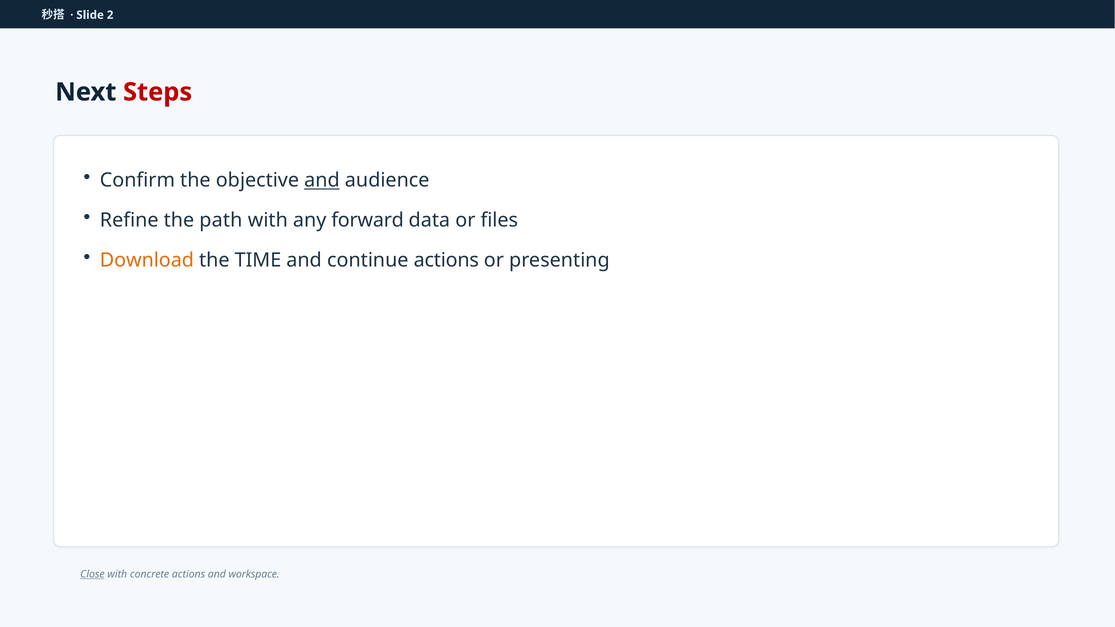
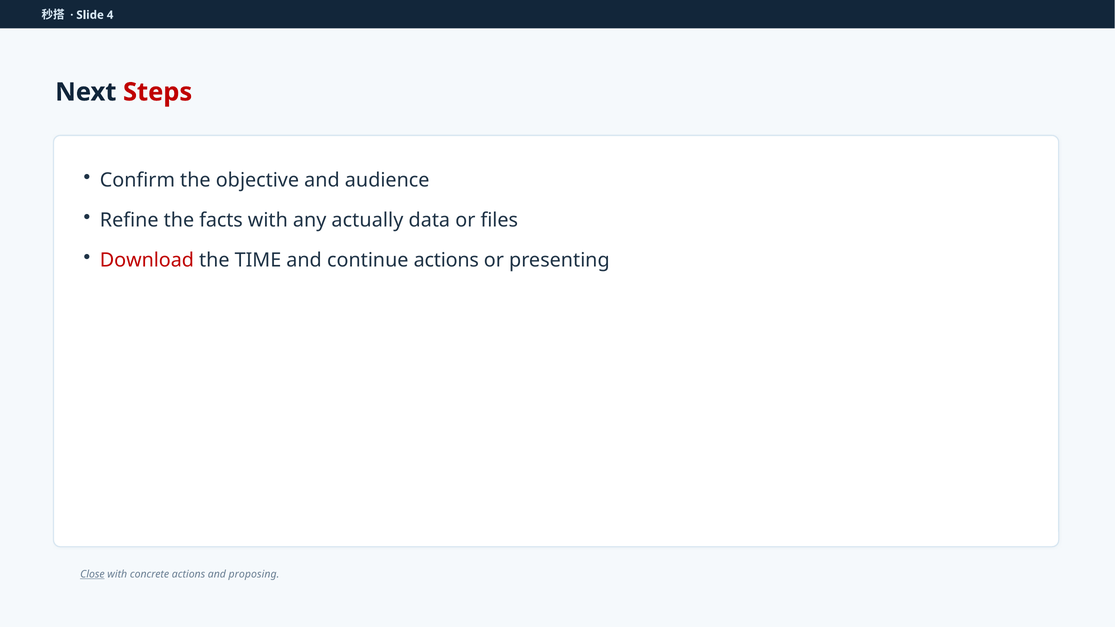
2: 2 -> 4
and at (322, 180) underline: present -> none
path: path -> facts
forward: forward -> actually
Download colour: orange -> red
workspace: workspace -> proposing
